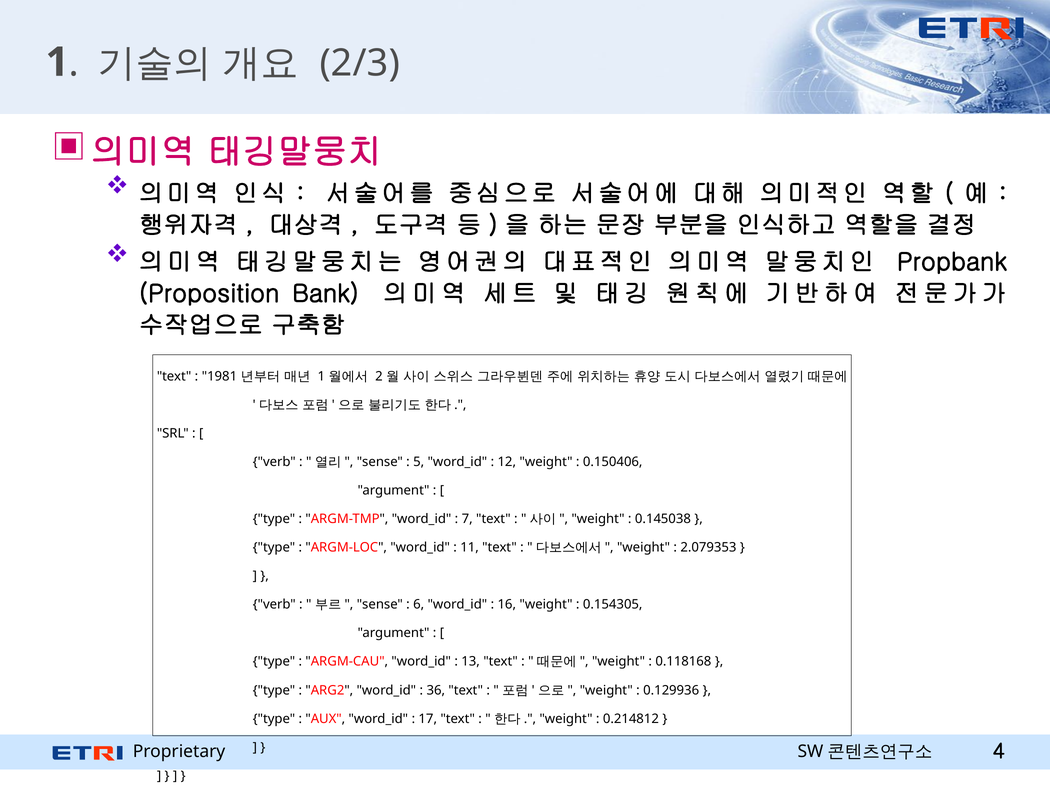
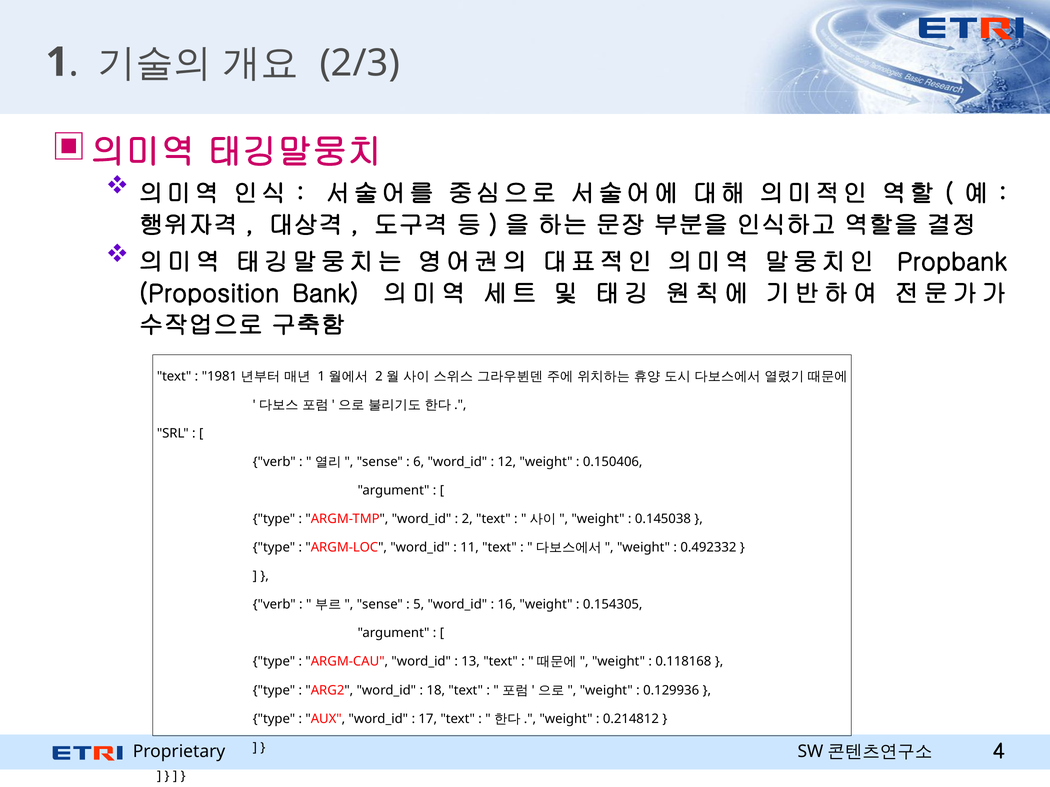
5: 5 -> 6
7 at (467, 519): 7 -> 2
2.079353: 2.079353 -> 0.492332
6: 6 -> 5
36: 36 -> 18
